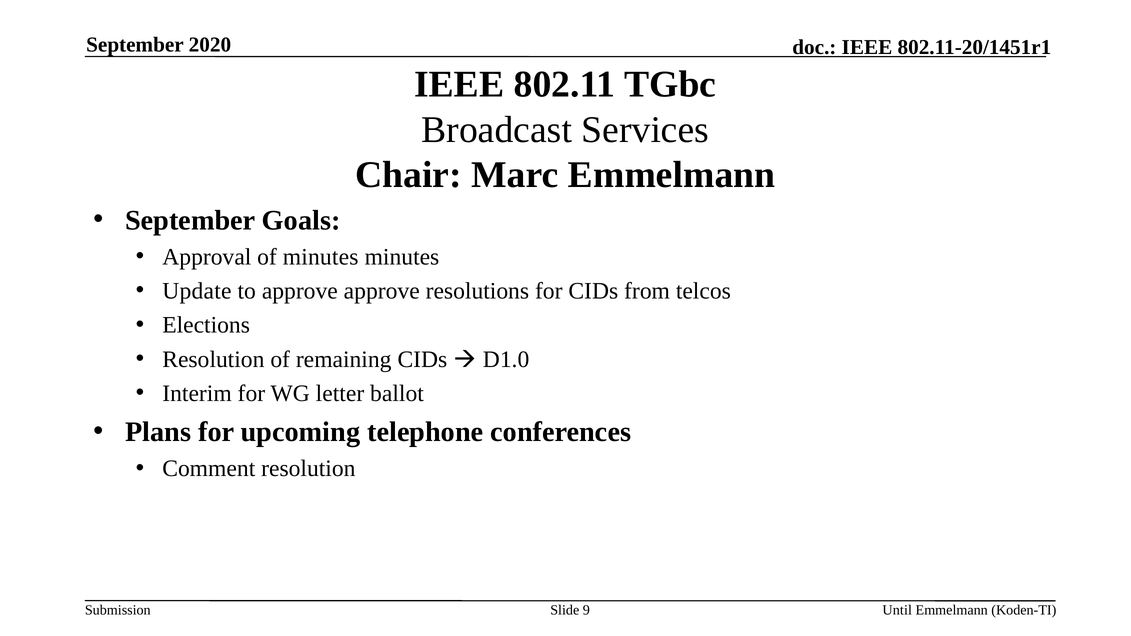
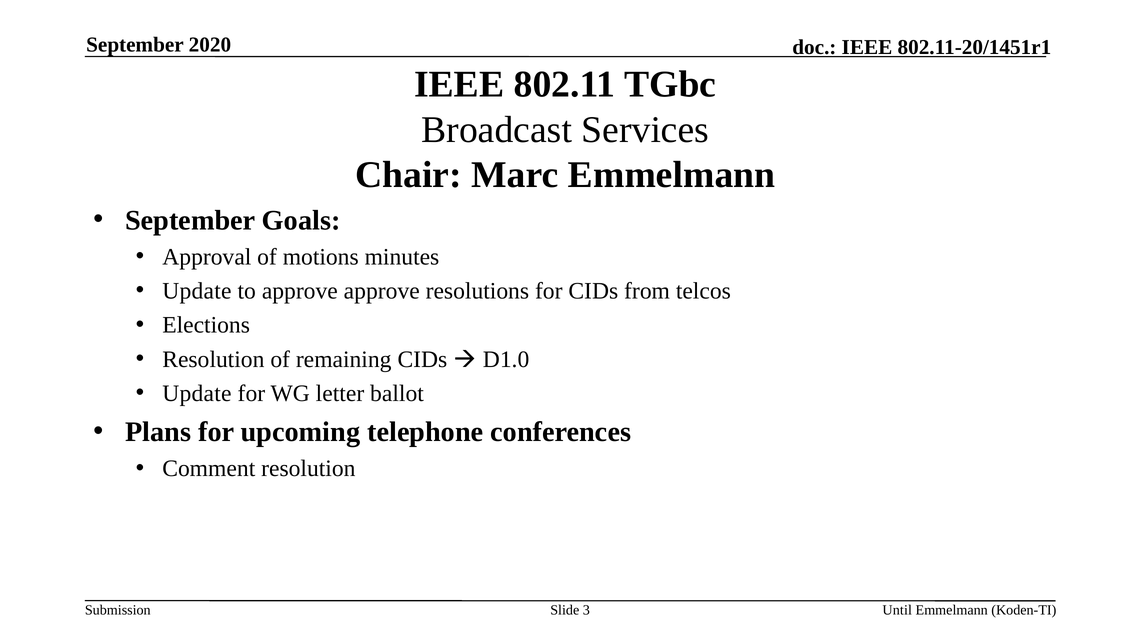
of minutes: minutes -> motions
Interim at (197, 394): Interim -> Update
9: 9 -> 3
